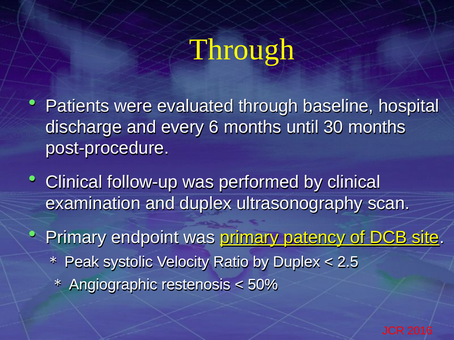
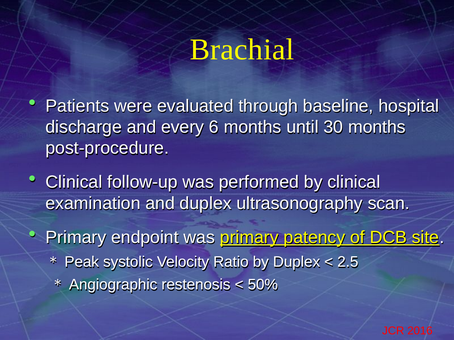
Through at (242, 50): Through -> Brachial
